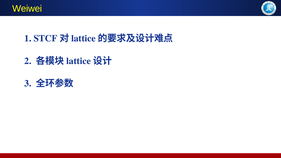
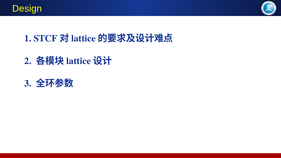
Weiwei: Weiwei -> Design
